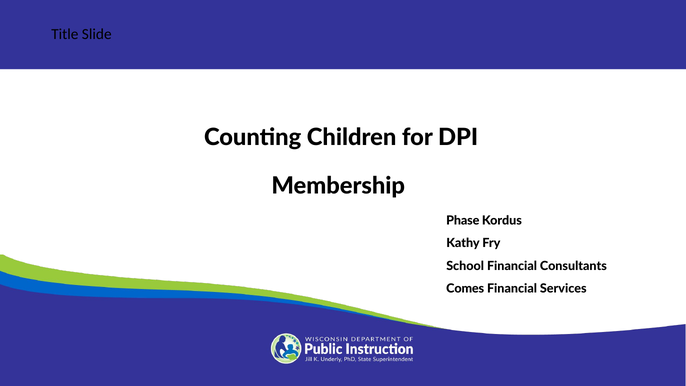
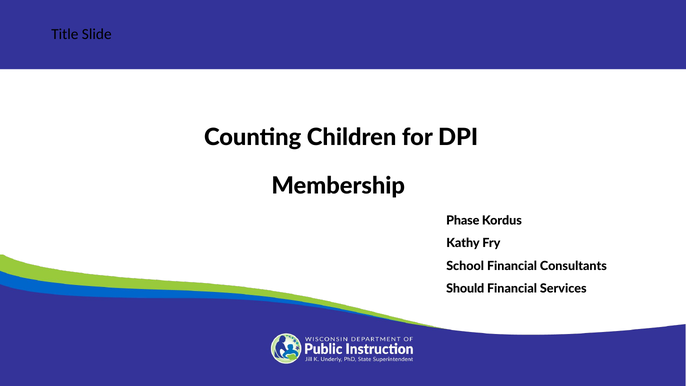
Comes: Comes -> Should
